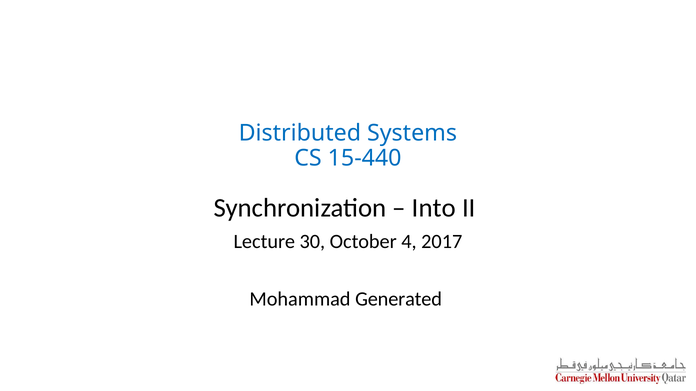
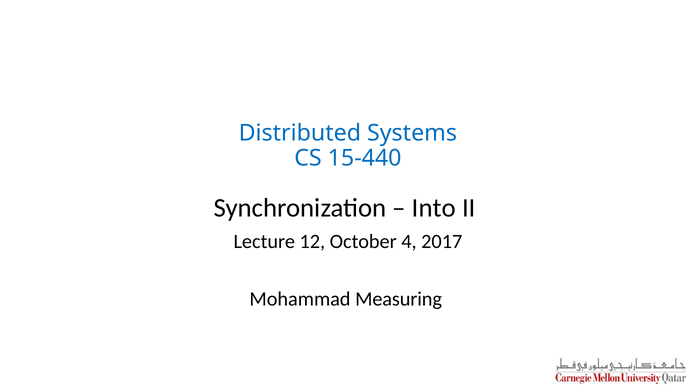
30: 30 -> 12
Generated: Generated -> Measuring
